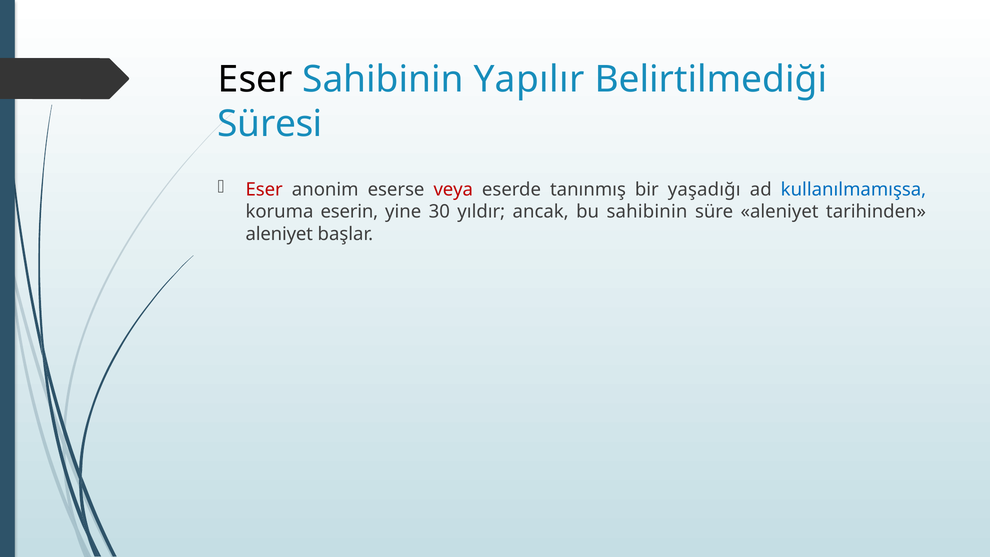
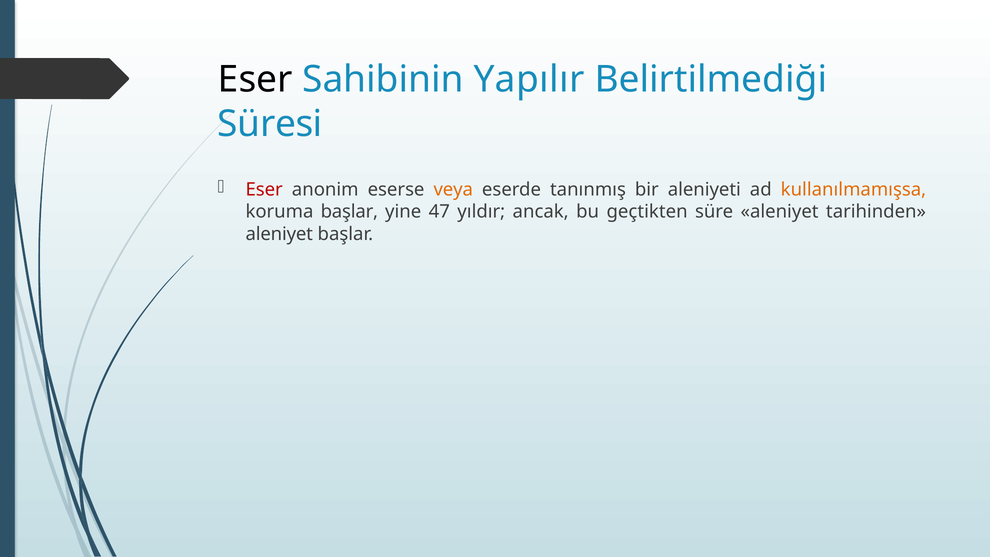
veya colour: red -> orange
yaşadığı: yaşadığı -> aleniyeti
kullanılmamışsa colour: blue -> orange
koruma eserin: eserin -> başlar
30: 30 -> 47
bu sahibinin: sahibinin -> geçtikten
